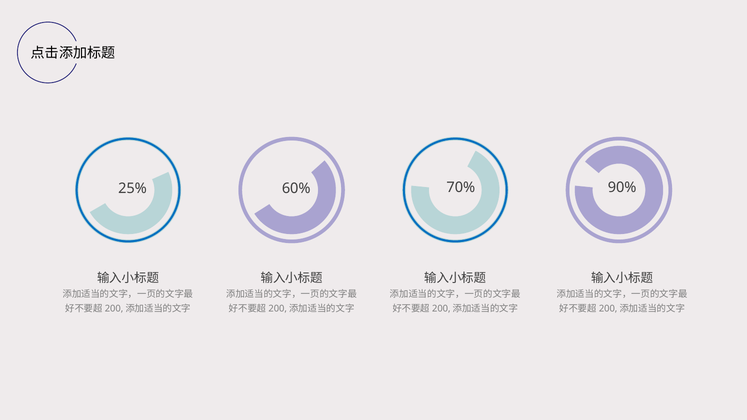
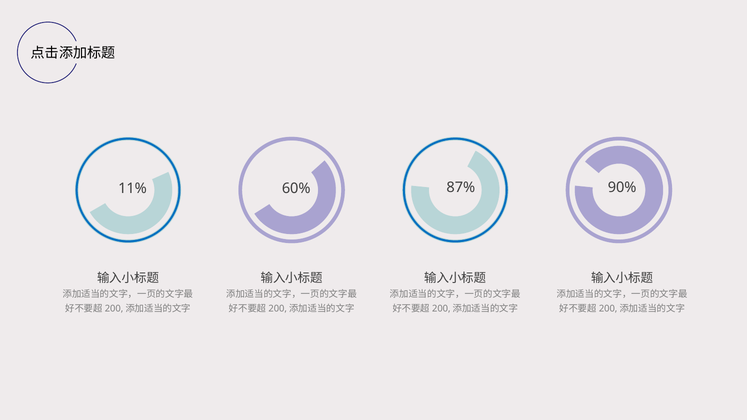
25%: 25% -> 11%
70%: 70% -> 87%
